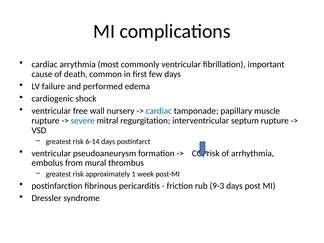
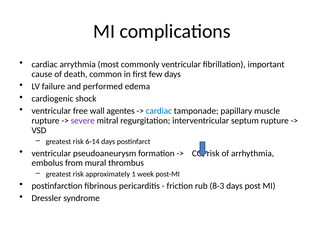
nursery: nursery -> agentes
severe colour: blue -> purple
9-3: 9-3 -> 8-3
